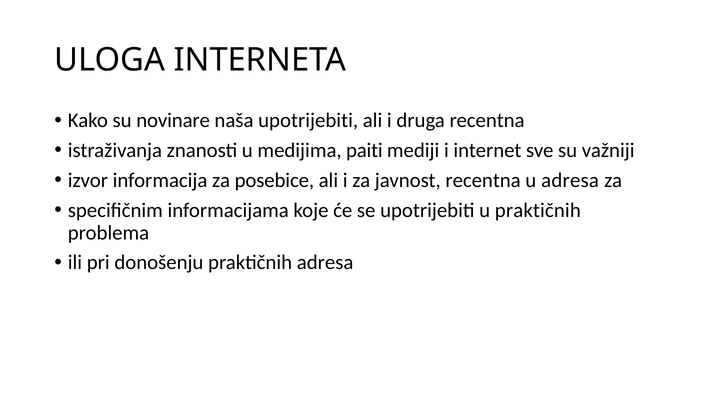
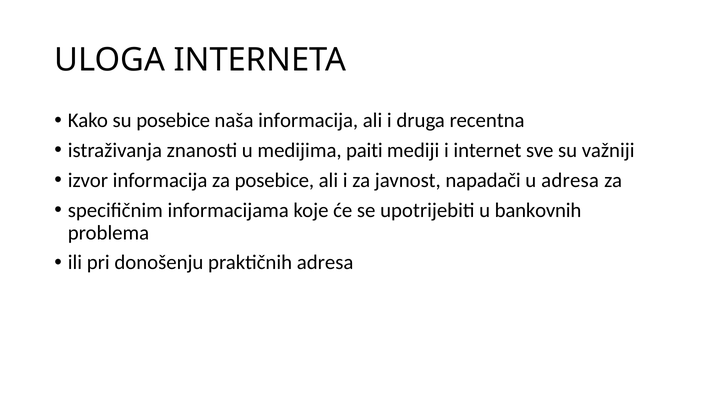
su novinare: novinare -> posebice
naša upotrijebiti: upotrijebiti -> informacija
javnost recentna: recentna -> napadači
u praktičnih: praktičnih -> bankovnih
